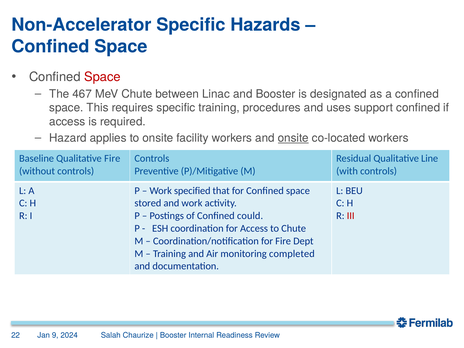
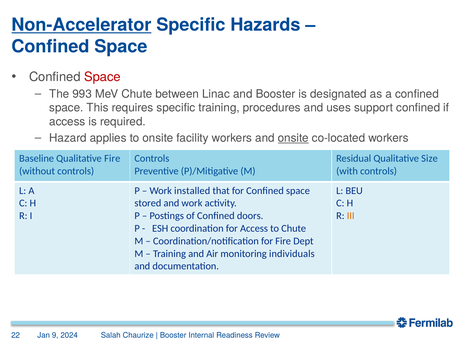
Non-Accelerator underline: none -> present
467: 467 -> 993
Line: Line -> Size
specified: specified -> installed
could: could -> doors
III colour: red -> orange
completed: completed -> individuals
